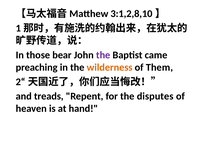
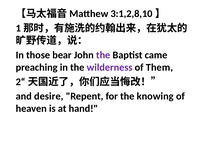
wilderness colour: orange -> purple
treads: treads -> desire
disputes: disputes -> knowing
